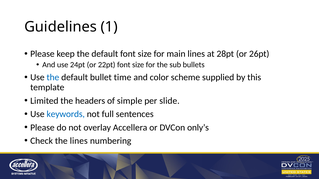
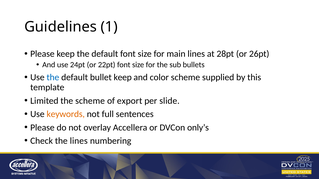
bullet time: time -> keep
the headers: headers -> scheme
simple: simple -> export
keywords colour: blue -> orange
